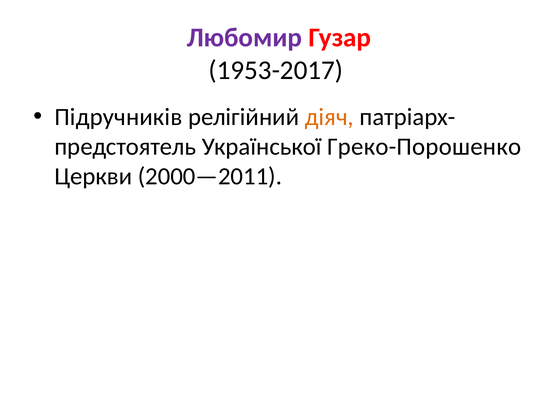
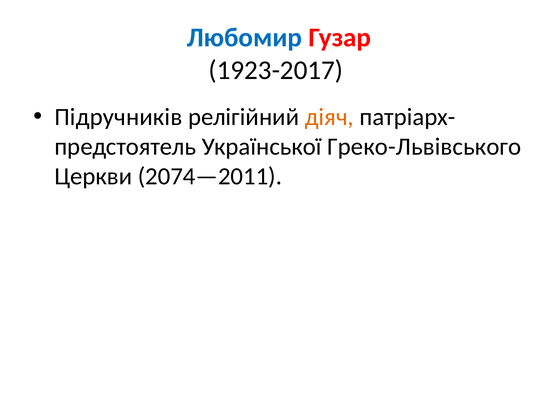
Любомир colour: purple -> blue
1953-2017: 1953-2017 -> 1923-2017
Греко-Порошенко: Греко-Порошенко -> Греко-Львівського
2000—2011: 2000—2011 -> 2074—2011
